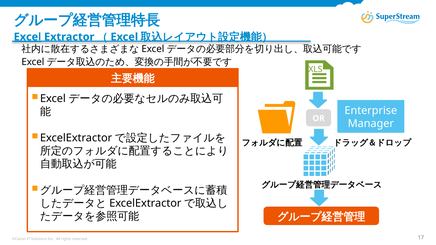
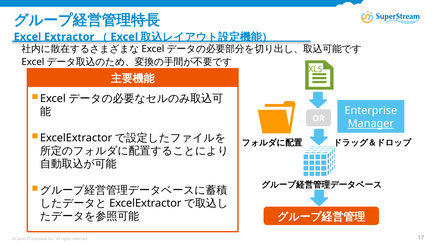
Manager underline: none -> present
